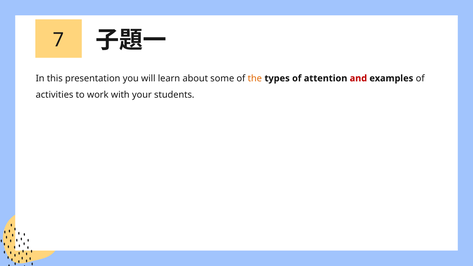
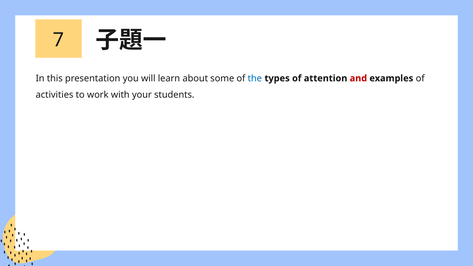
the colour: orange -> blue
